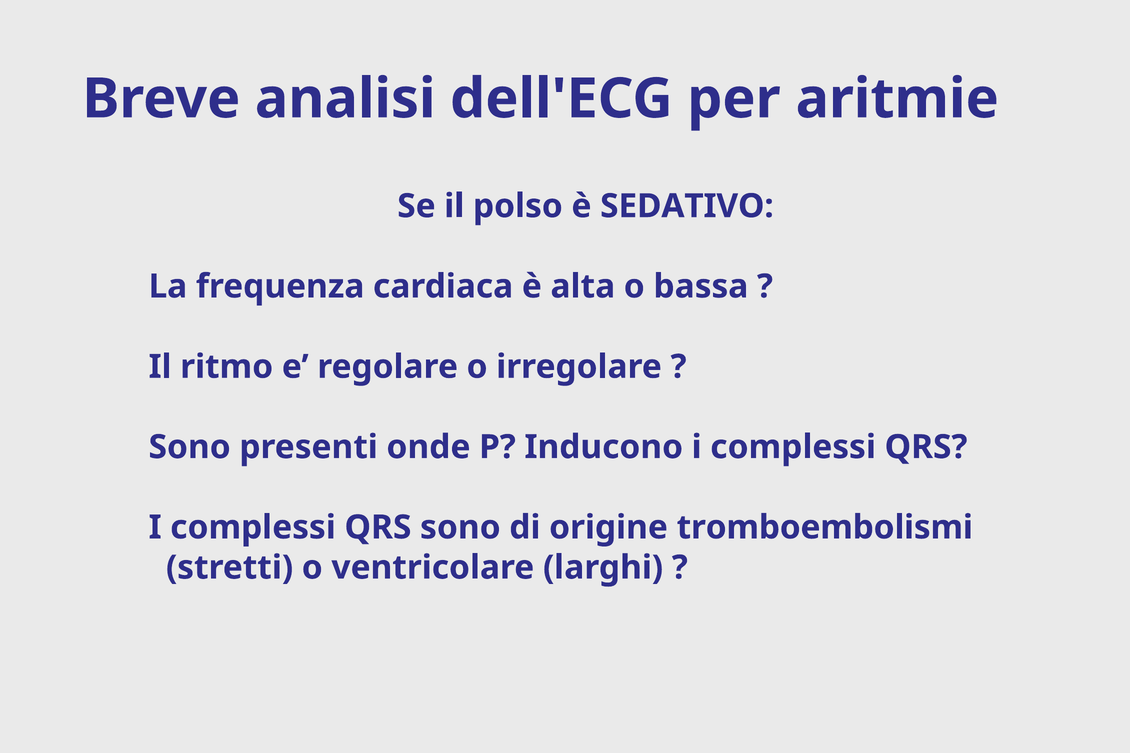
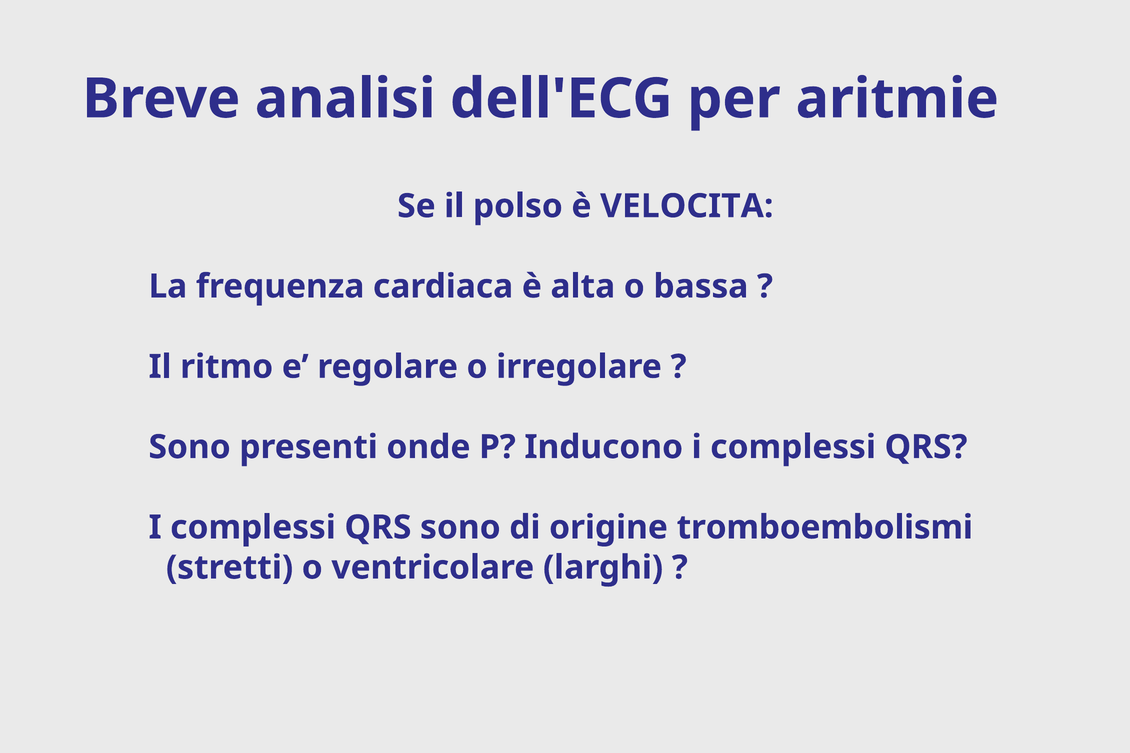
SEDATIVO: SEDATIVO -> VELOCITA
